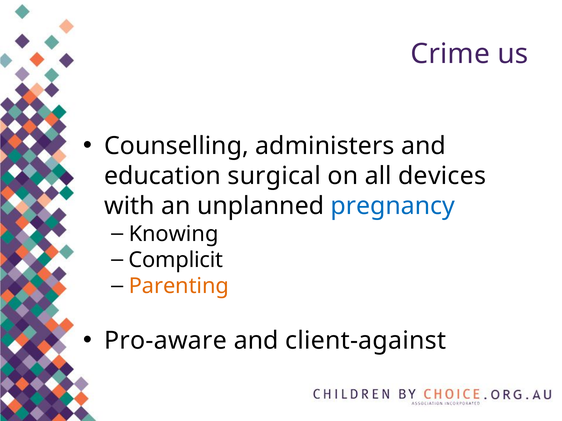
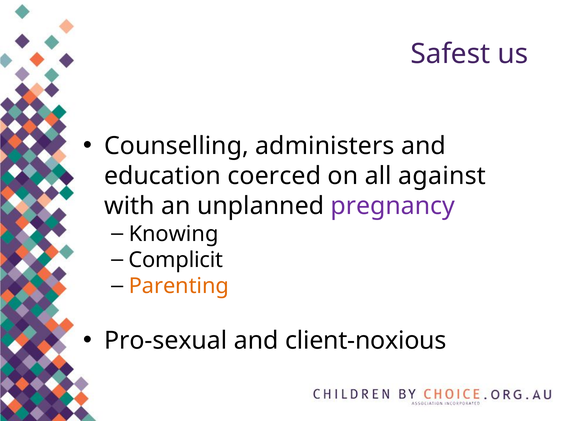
Crime: Crime -> Safest
surgical: surgical -> coerced
devices: devices -> against
pregnancy colour: blue -> purple
Pro-aware: Pro-aware -> Pro-sexual
client-against: client-against -> client-noxious
